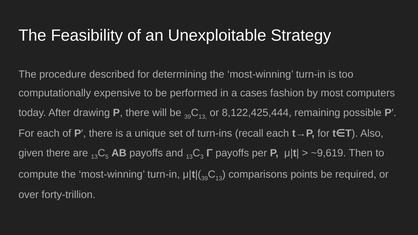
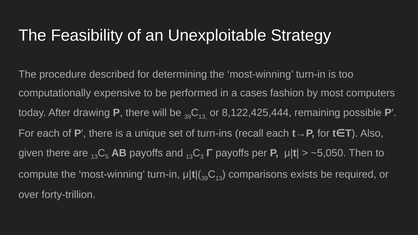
~9,619: ~9,619 -> ~5,050
points: points -> exists
